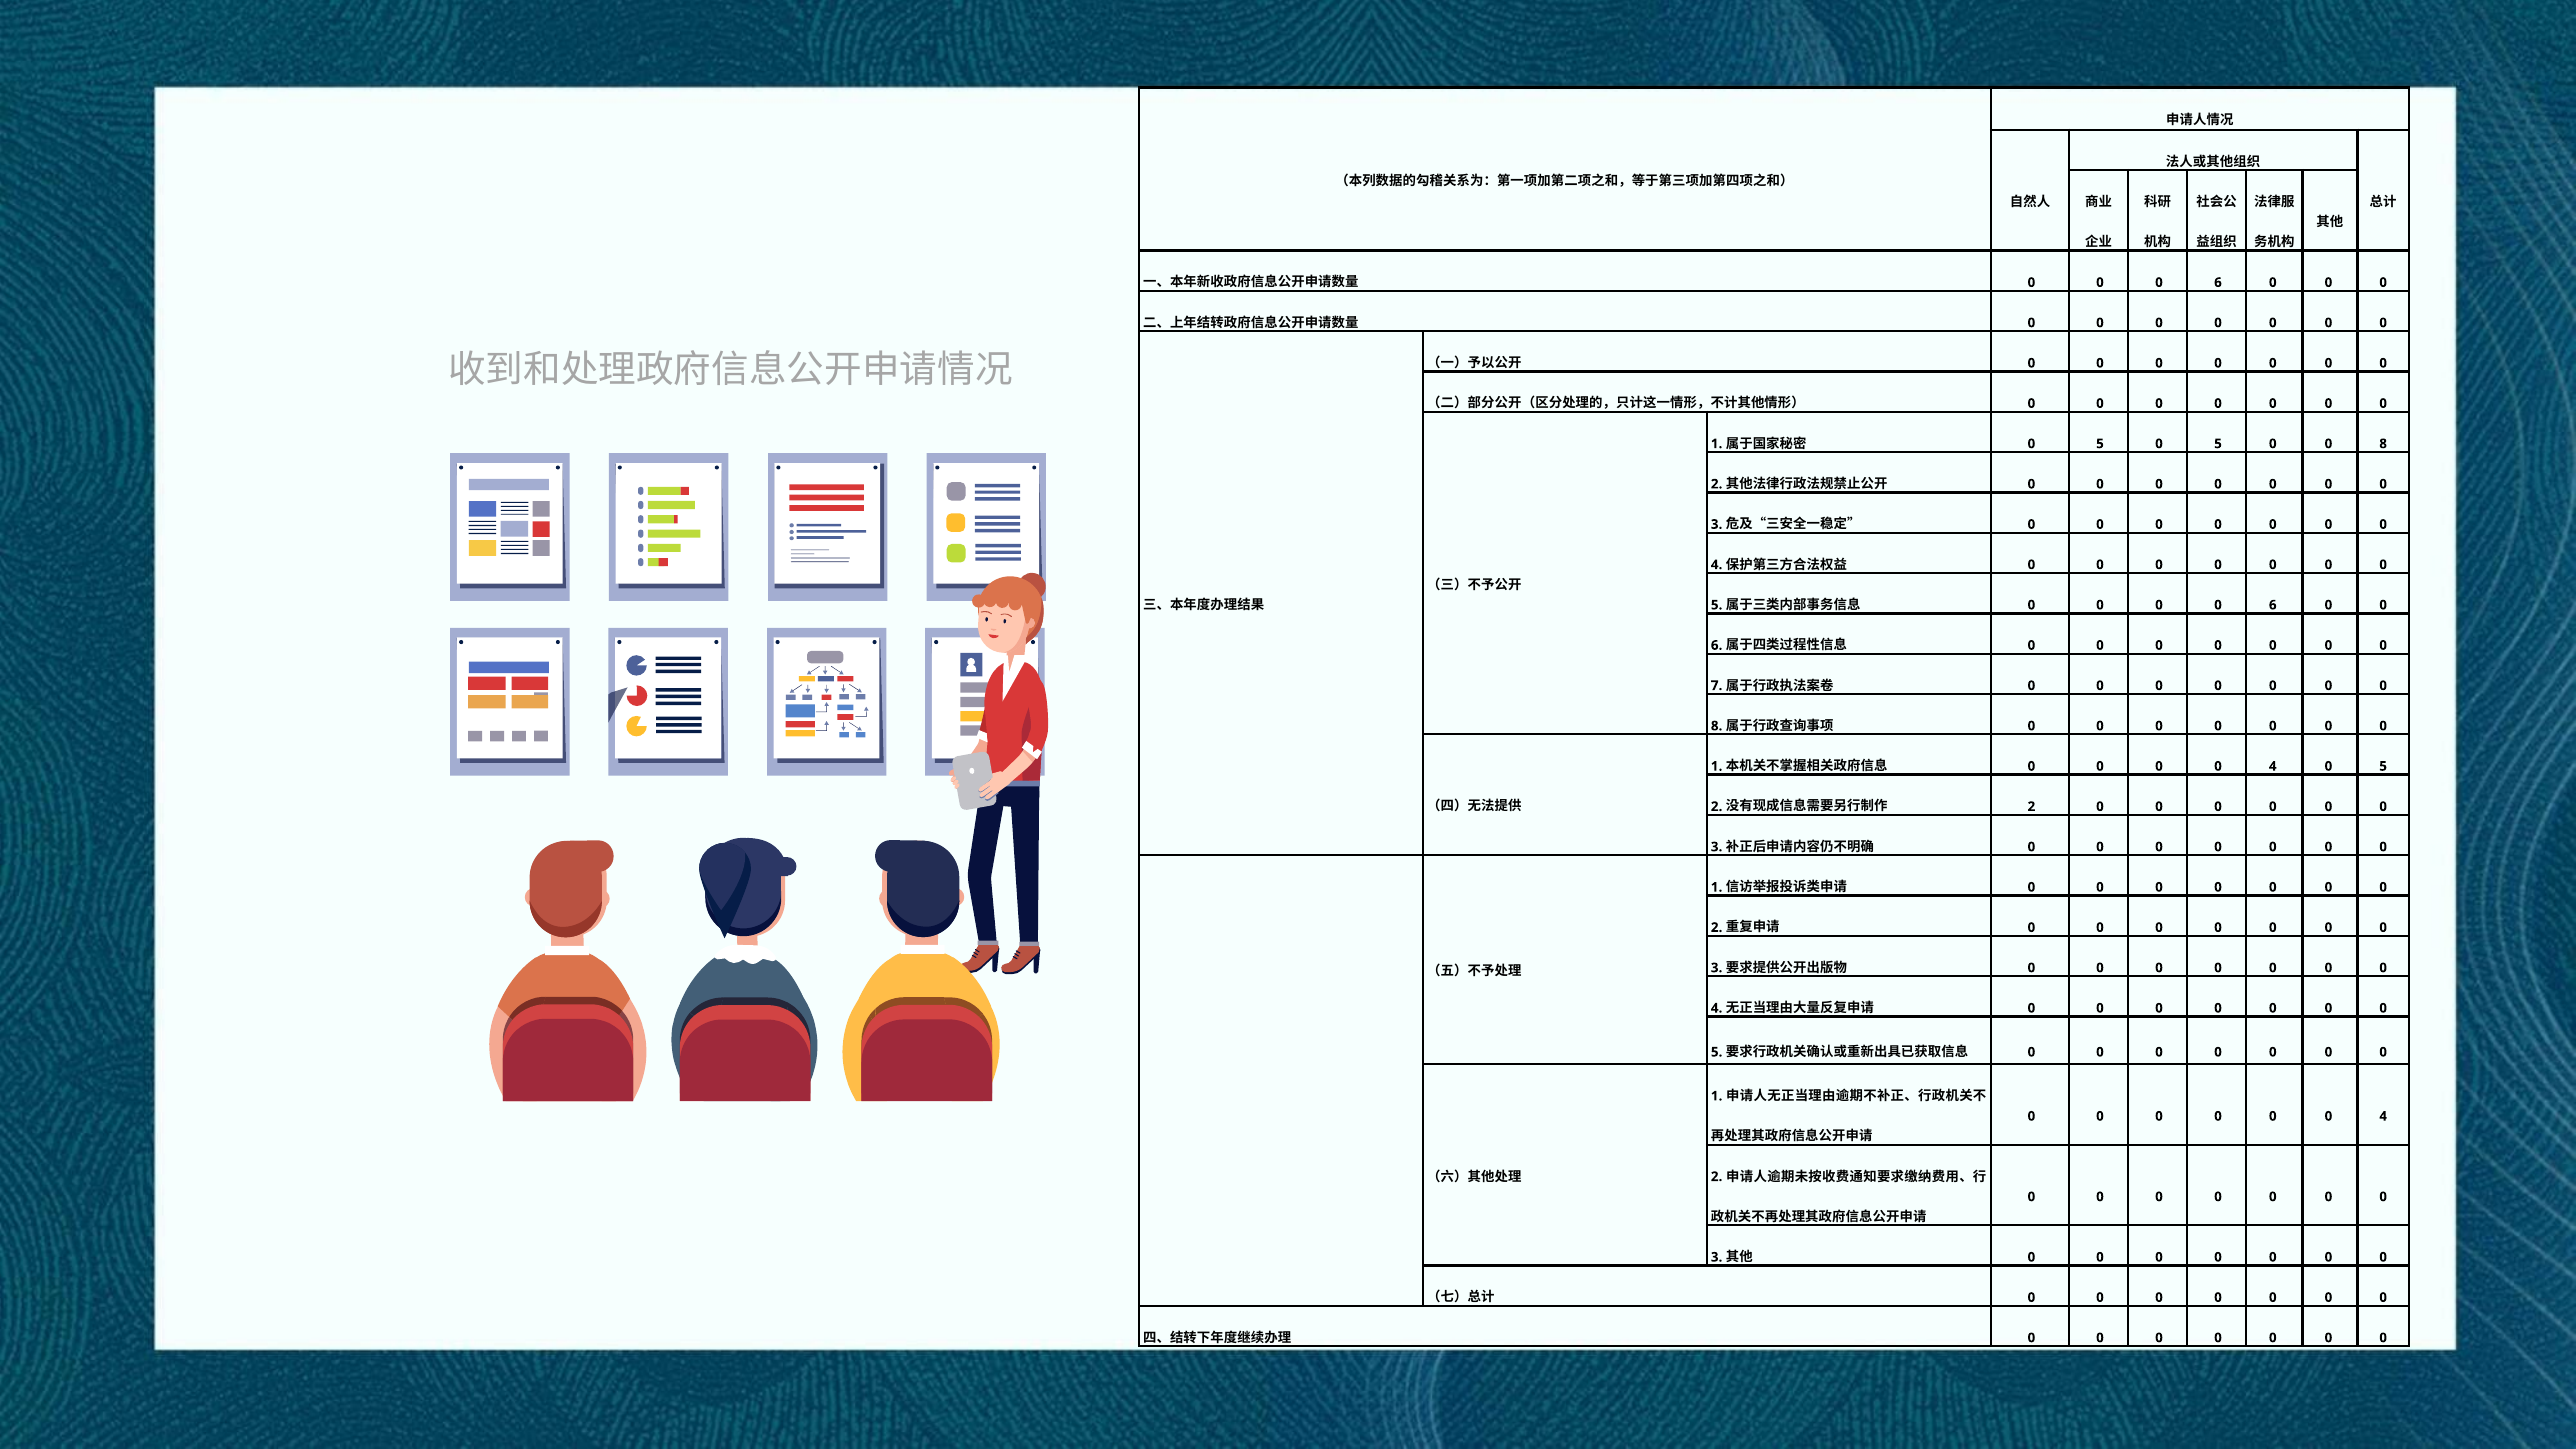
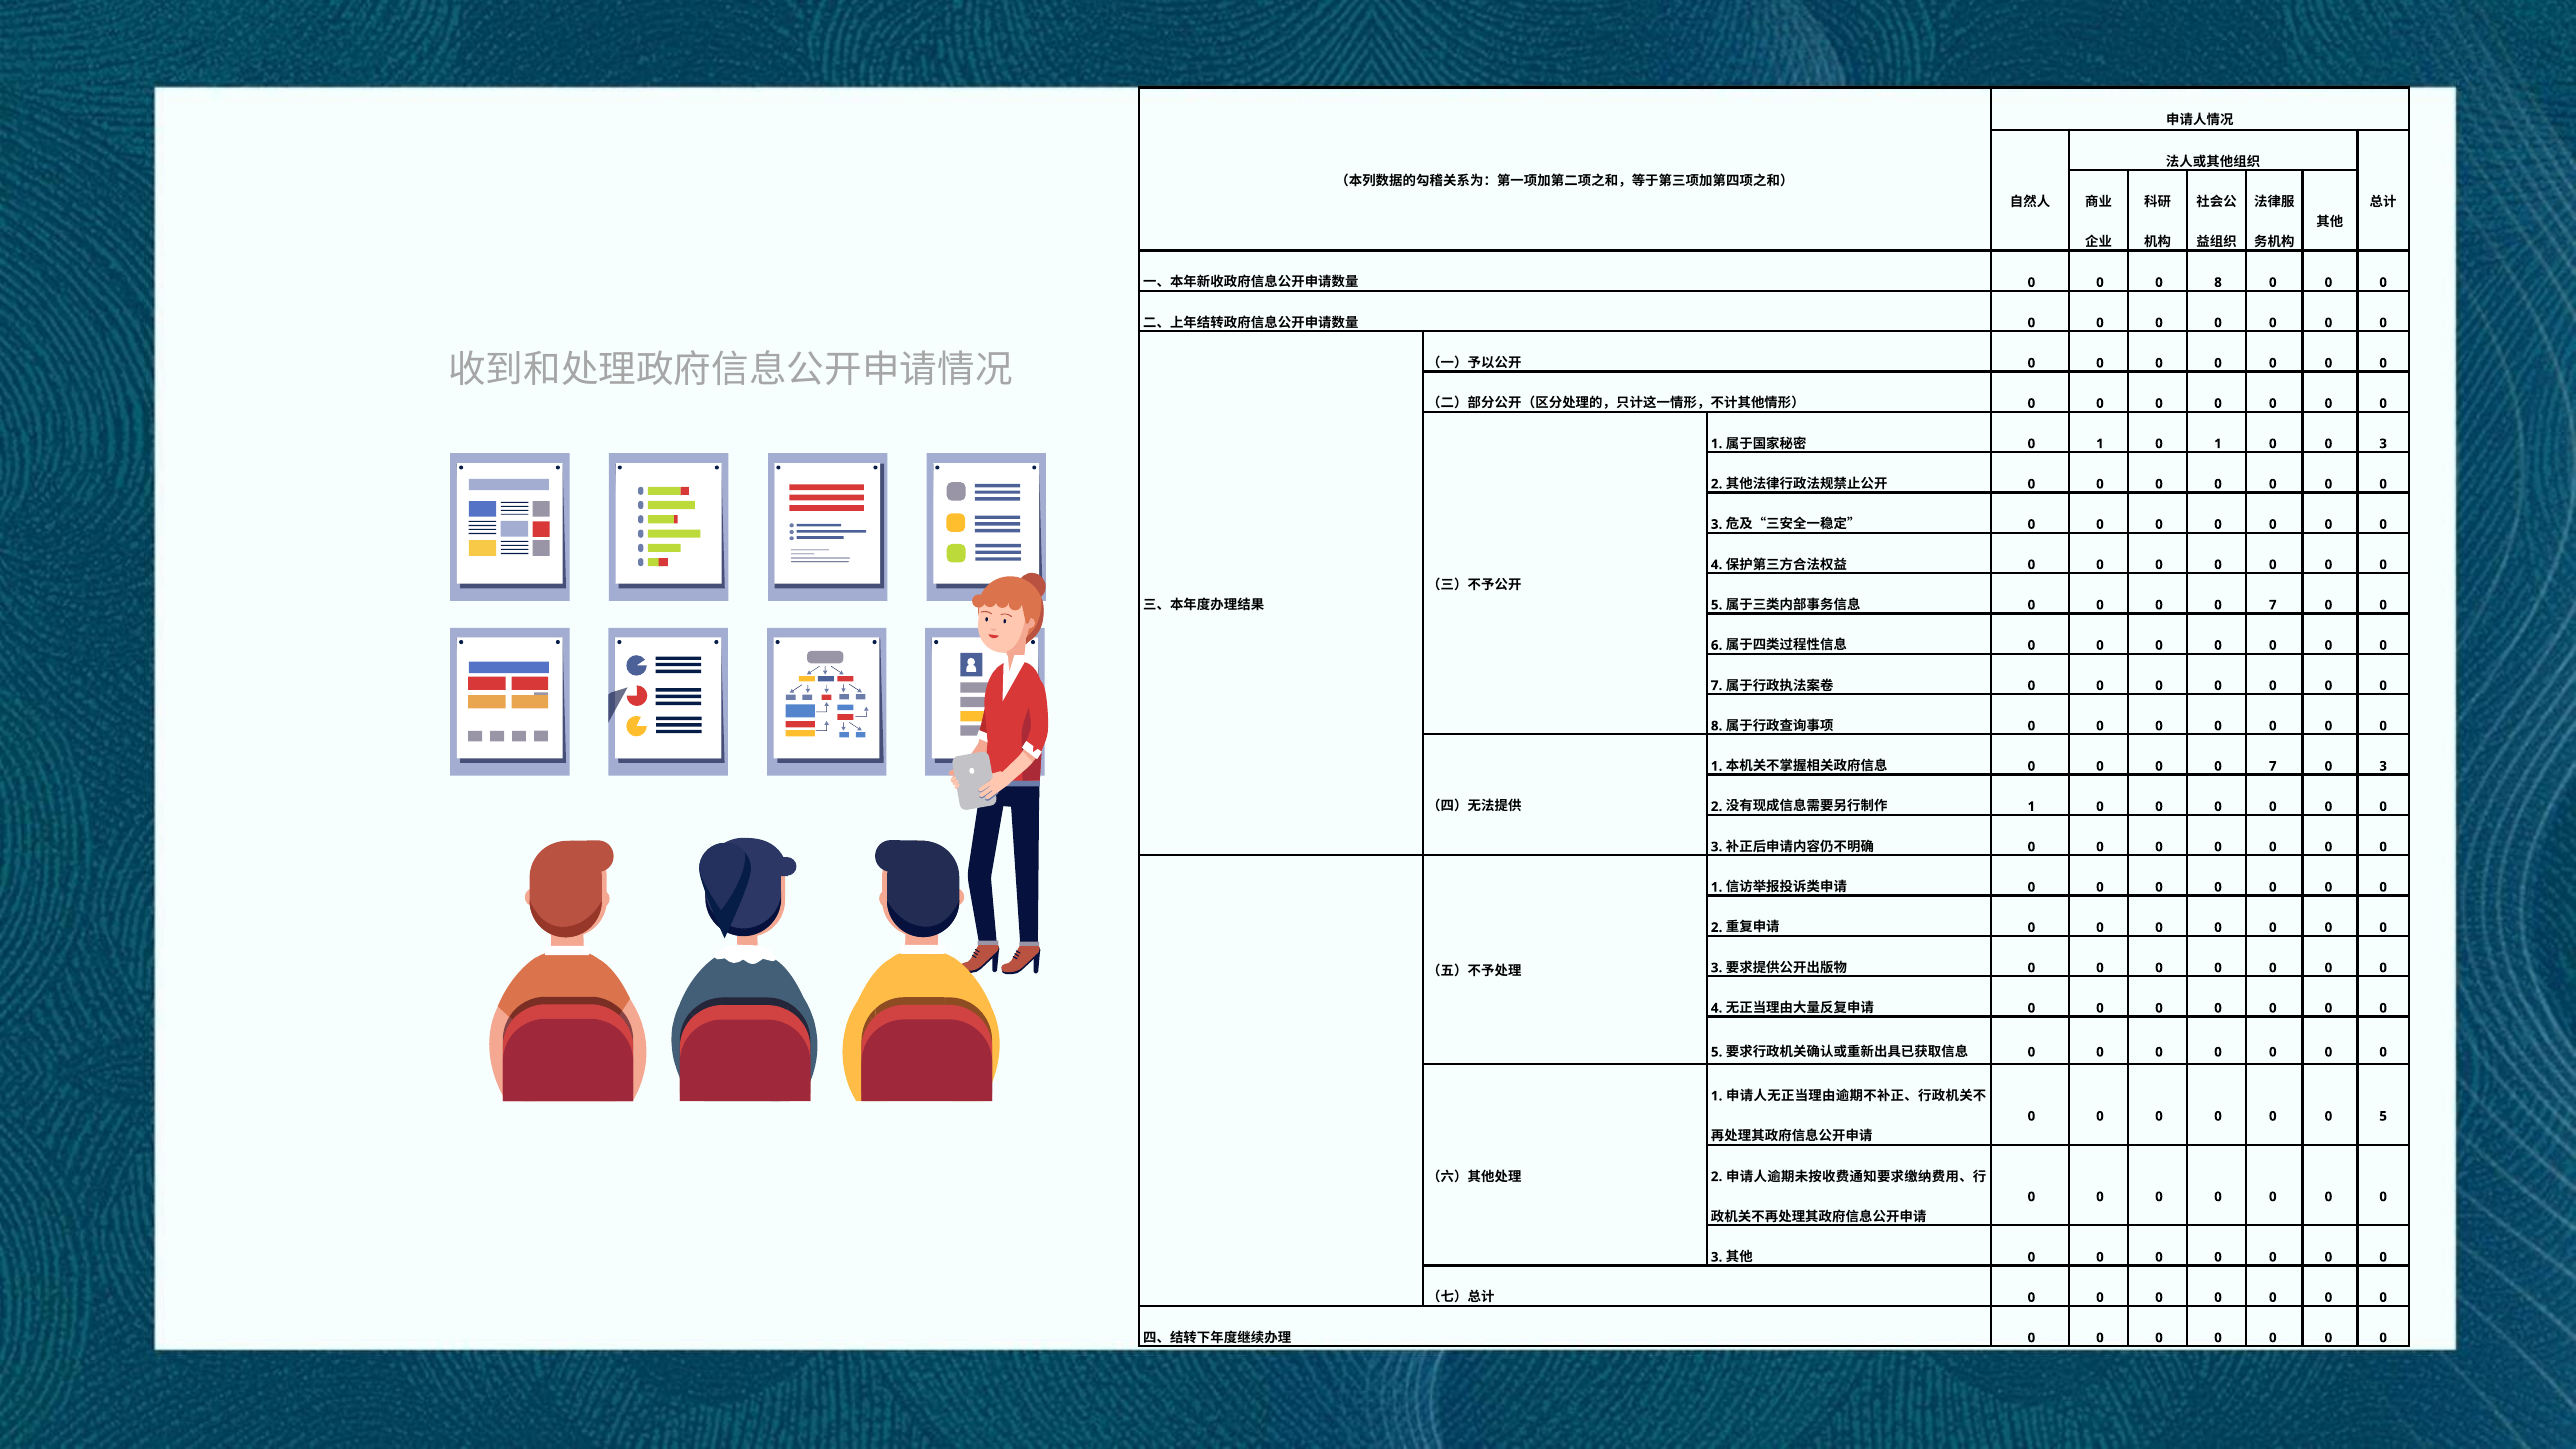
6 at (2218, 282): 6 -> 8
5 at (2100, 444): 5 -> 1
5 at (2218, 444): 5 -> 1
8 at (2383, 444): 8 -> 3
6 at (2273, 605): 6 -> 7
4 at (2273, 766): 4 -> 7
5 at (2383, 766): 5 -> 3
2 at (2031, 807): 2 -> 1
4 at (2383, 1116): 4 -> 5
